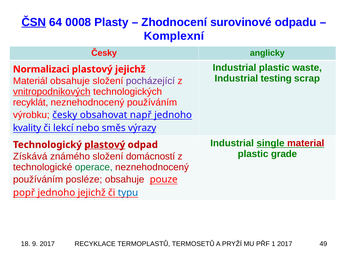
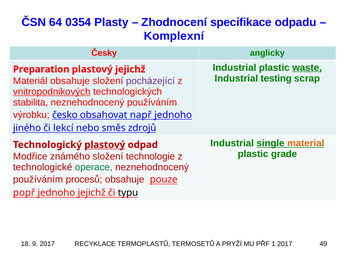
ČSN underline: present -> none
0008: 0008 -> 0354
surovinové: surovinové -> specifikace
waste underline: none -> present
Normalizaci: Normalizaci -> Preparation
recyklát: recyklát -> stabilita
výrobku česky: česky -> česko
kvality: kvality -> jiného
výrazy: výrazy -> zdrojů
material colour: red -> orange
Získává: Získává -> Modřice
domácností: domácností -> technologie
posléze: posléze -> procesů
typu colour: blue -> black
